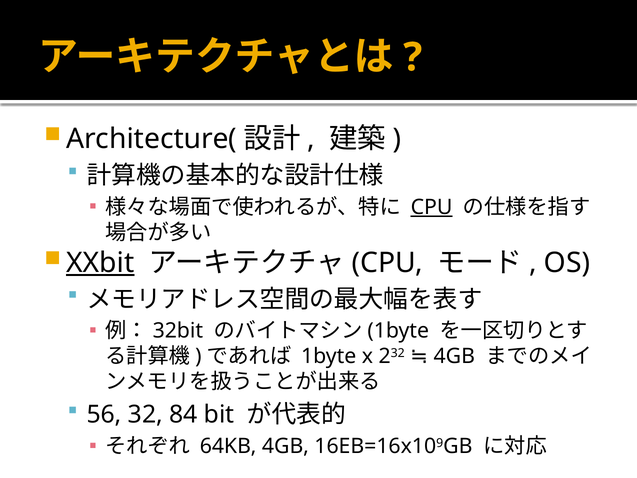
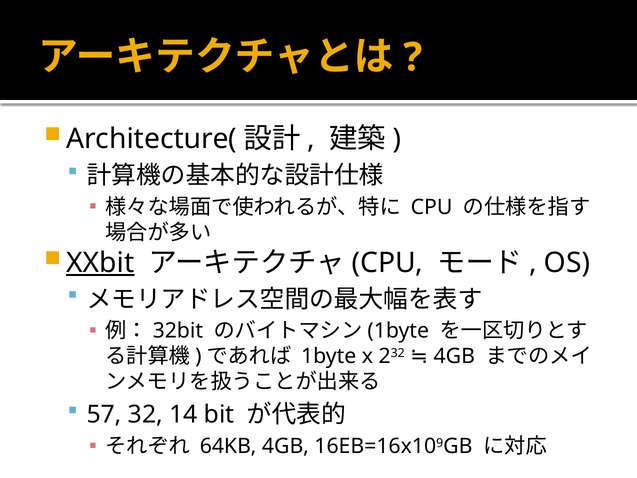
CPU at (432, 207) underline: present -> none
56: 56 -> 57
84: 84 -> 14
